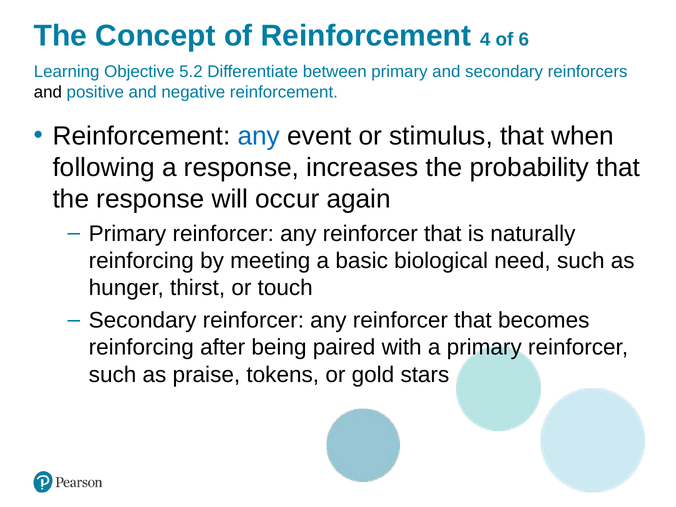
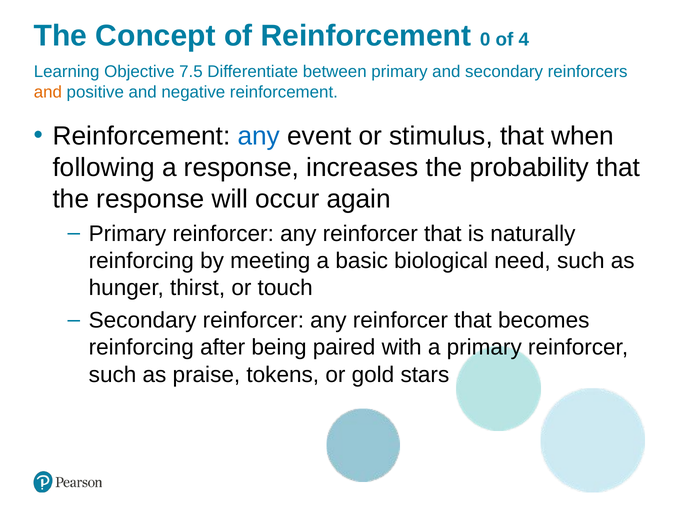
4: 4 -> 0
6: 6 -> 4
5.2: 5.2 -> 7.5
and at (48, 92) colour: black -> orange
